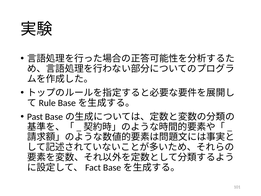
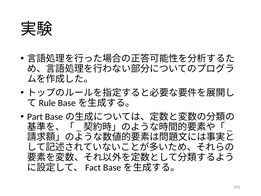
Past: Past -> Part
